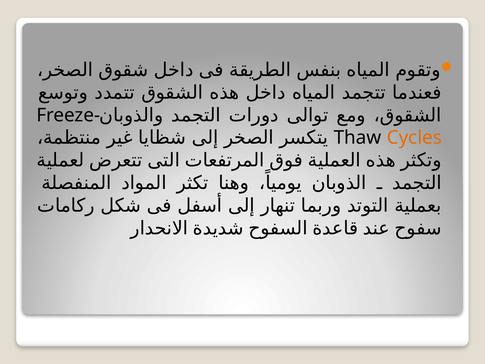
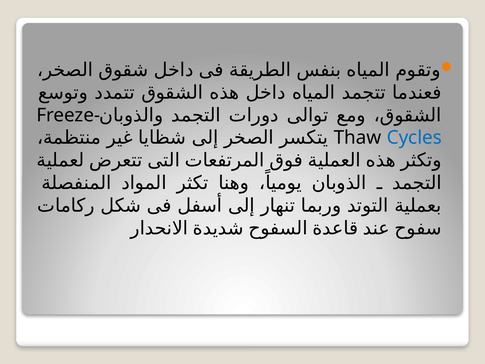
Cycles colour: orange -> blue
